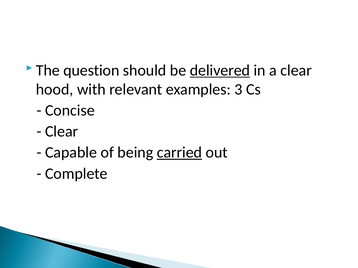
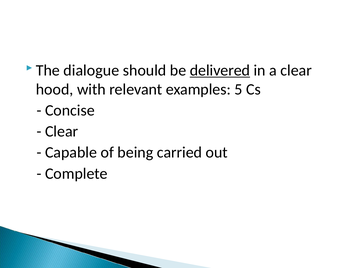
question: question -> dialogue
3: 3 -> 5
carried underline: present -> none
